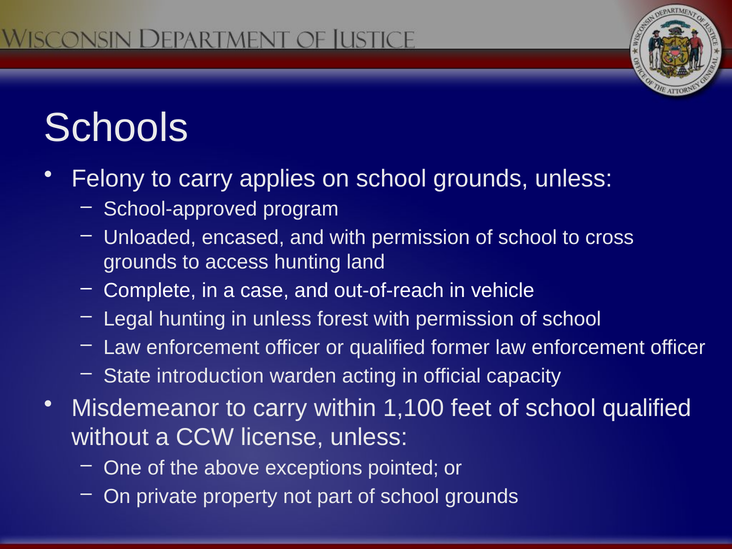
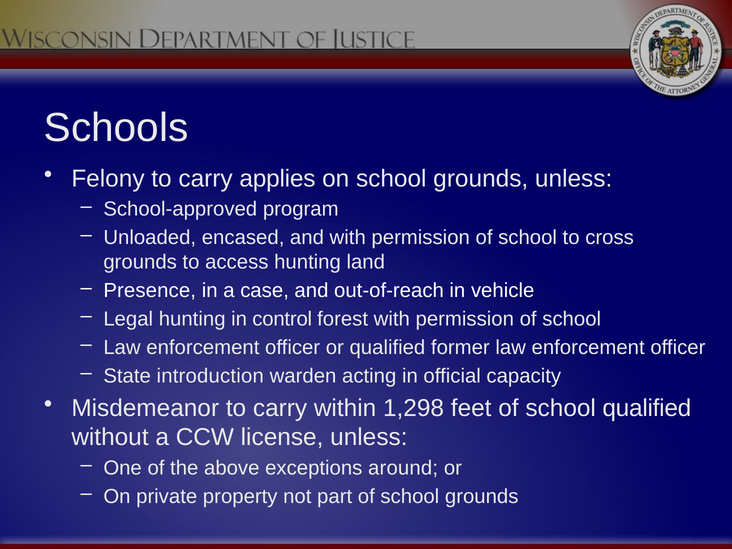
Complete: Complete -> Presence
in unless: unless -> control
1,100: 1,100 -> 1,298
pointed: pointed -> around
